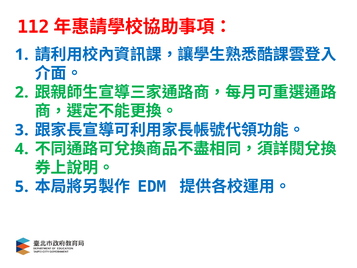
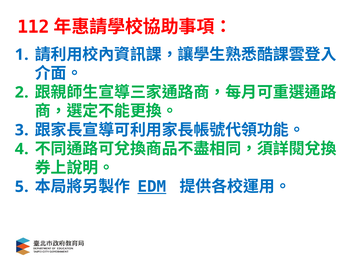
EDM underline: none -> present
